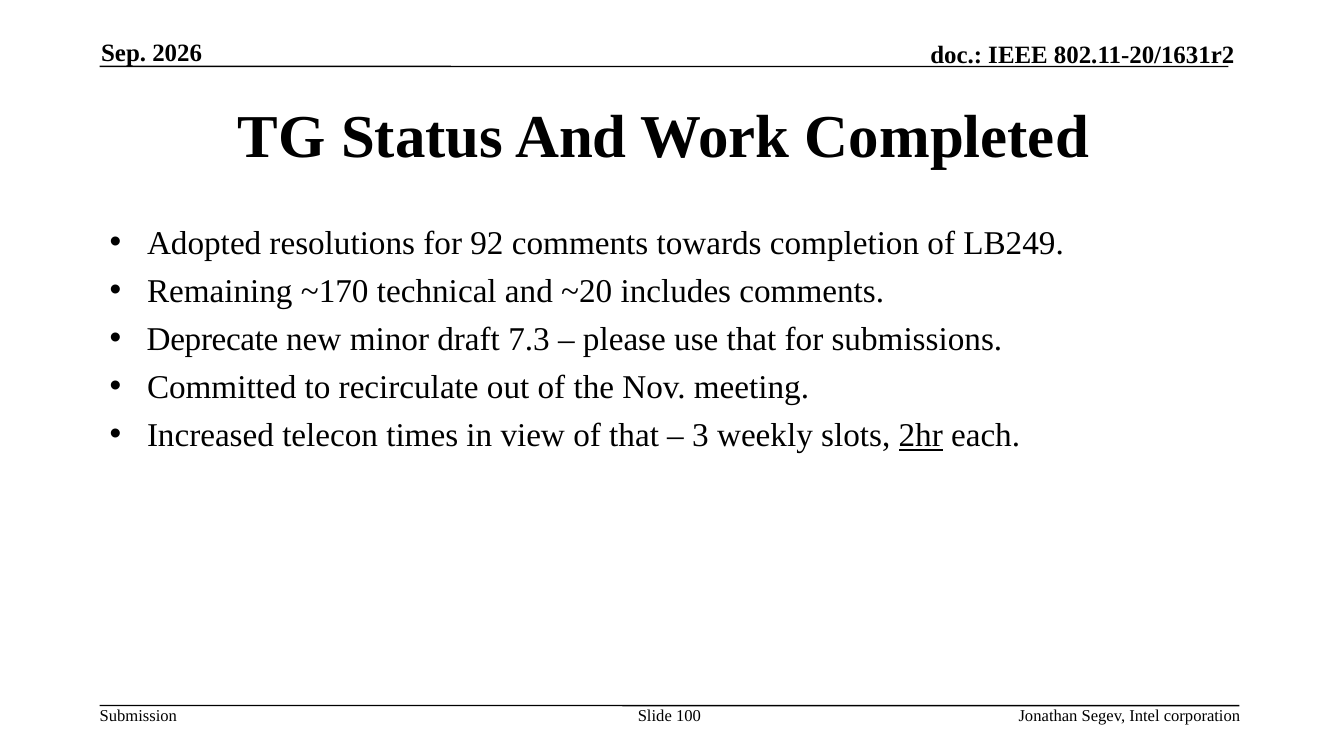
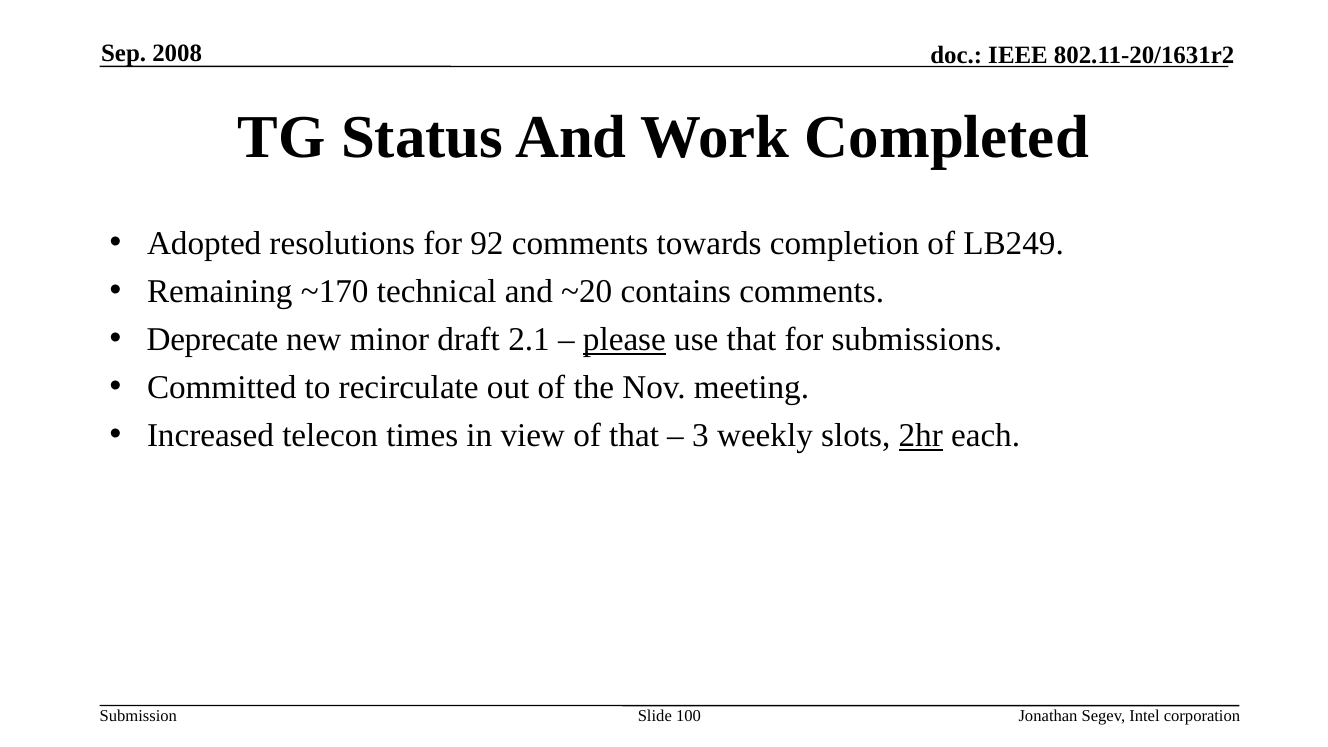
2026: 2026 -> 2008
includes: includes -> contains
7.3: 7.3 -> 2.1
please underline: none -> present
